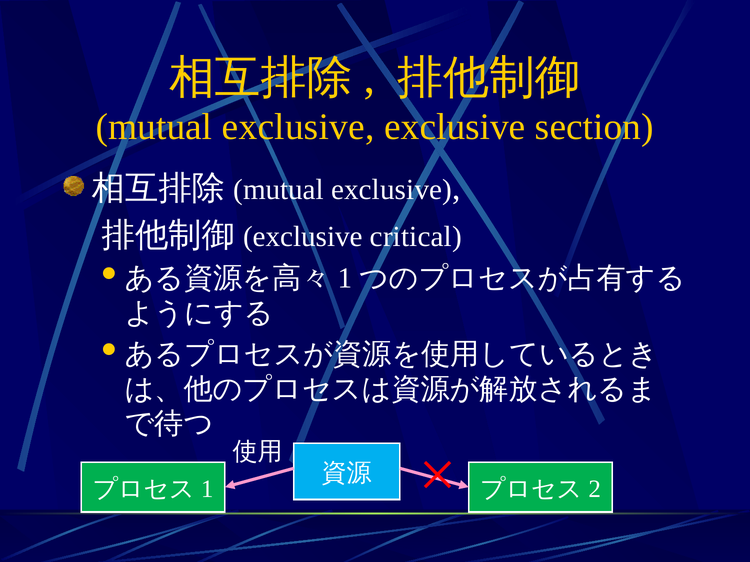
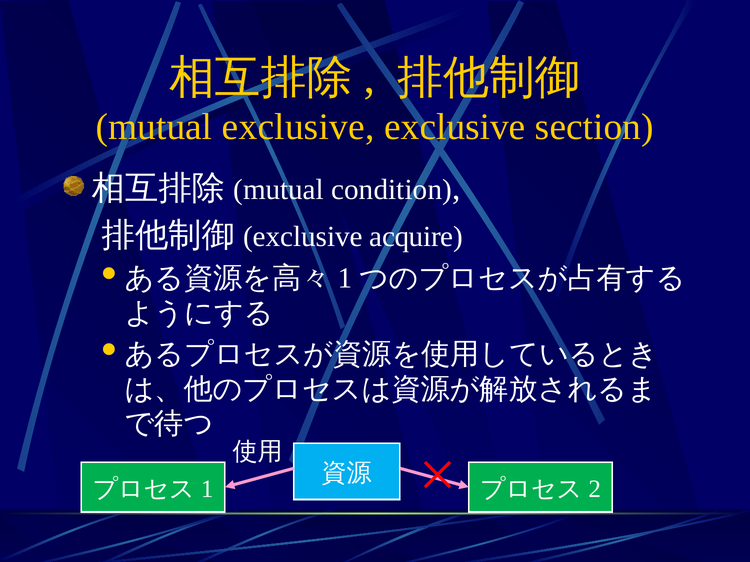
exclusive at (392, 190): exclusive -> condition
critical: critical -> acquire
